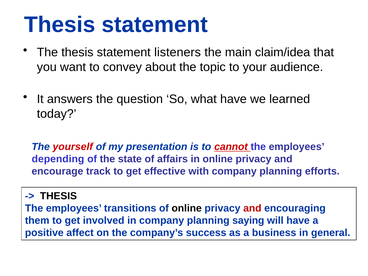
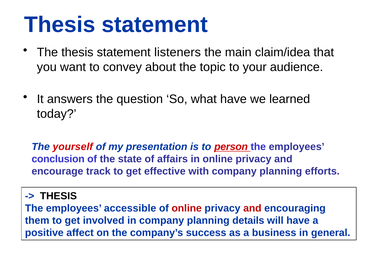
cannot: cannot -> person
depending: depending -> conclusion
transitions: transitions -> accessible
online at (187, 208) colour: black -> red
saying: saying -> details
